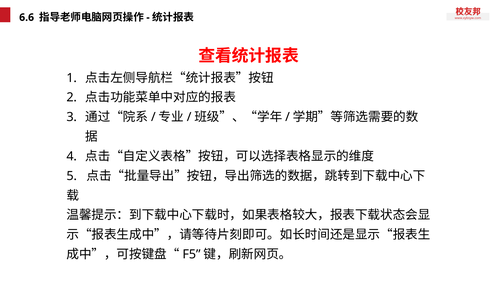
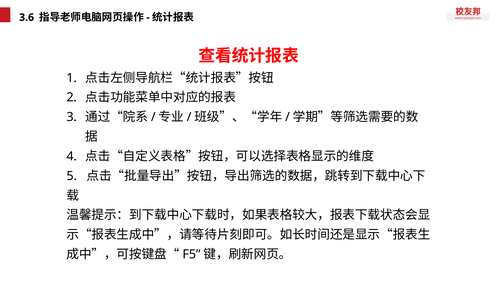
6.6: 6.6 -> 3.6
